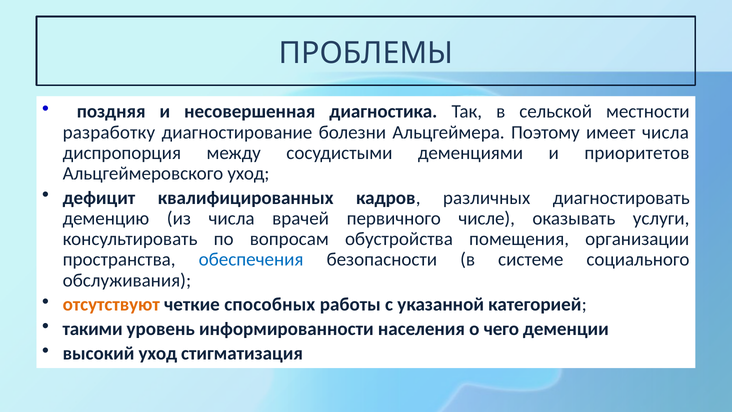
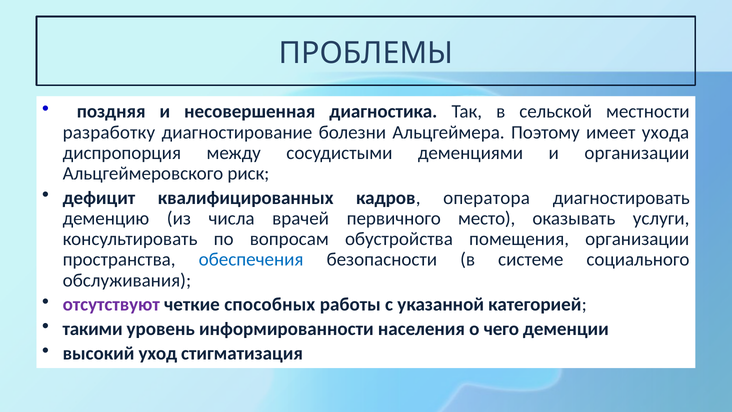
имеет числа: числа -> ухода
и приоритетов: приоритетов -> организации
Альцгеймеровского уход: уход -> риск
различных: различных -> оператора
числе: числе -> место
отсутствуют colour: orange -> purple
